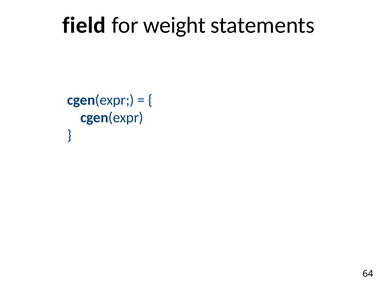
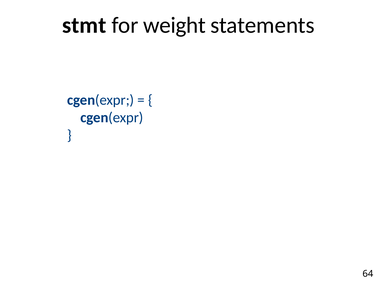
field: field -> stmt
